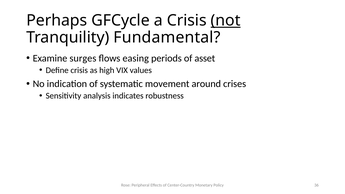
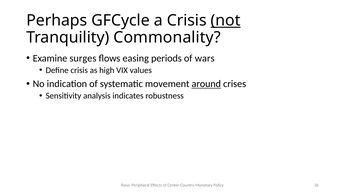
Fundamental: Fundamental -> Commonality
asset: asset -> wars
around underline: none -> present
